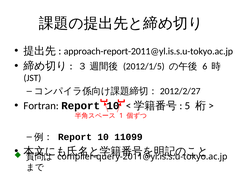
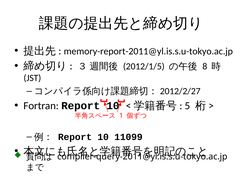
approach-report-2011@yl.is.s.u-tokyo.ac.jp: approach-report-2011@yl.is.s.u-tokyo.ac.jp -> memory-report-2011@yl.is.s.u-tokyo.ac.jp
6: 6 -> 8
